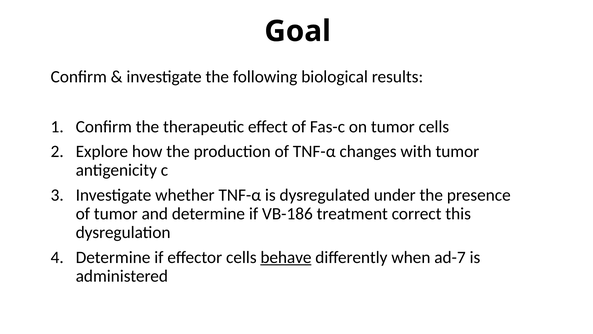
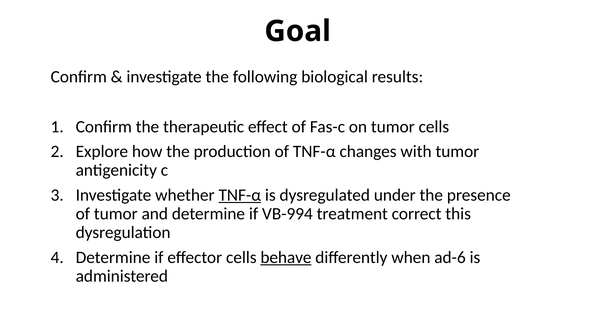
TNF-α at (240, 195) underline: none -> present
VB-186: VB-186 -> VB-994
ad-7: ad-7 -> ad-6
